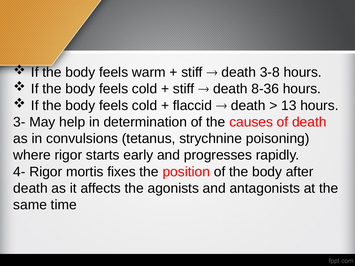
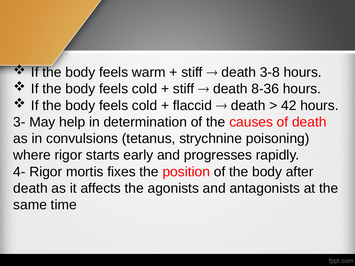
13: 13 -> 42
